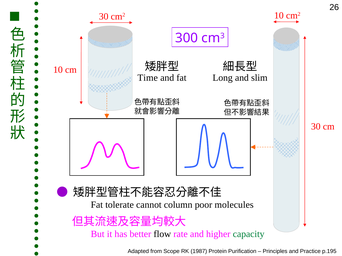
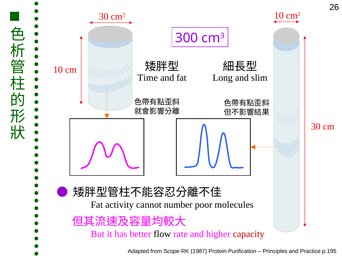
tolerate: tolerate -> activity
column: column -> number
capacity colour: green -> red
